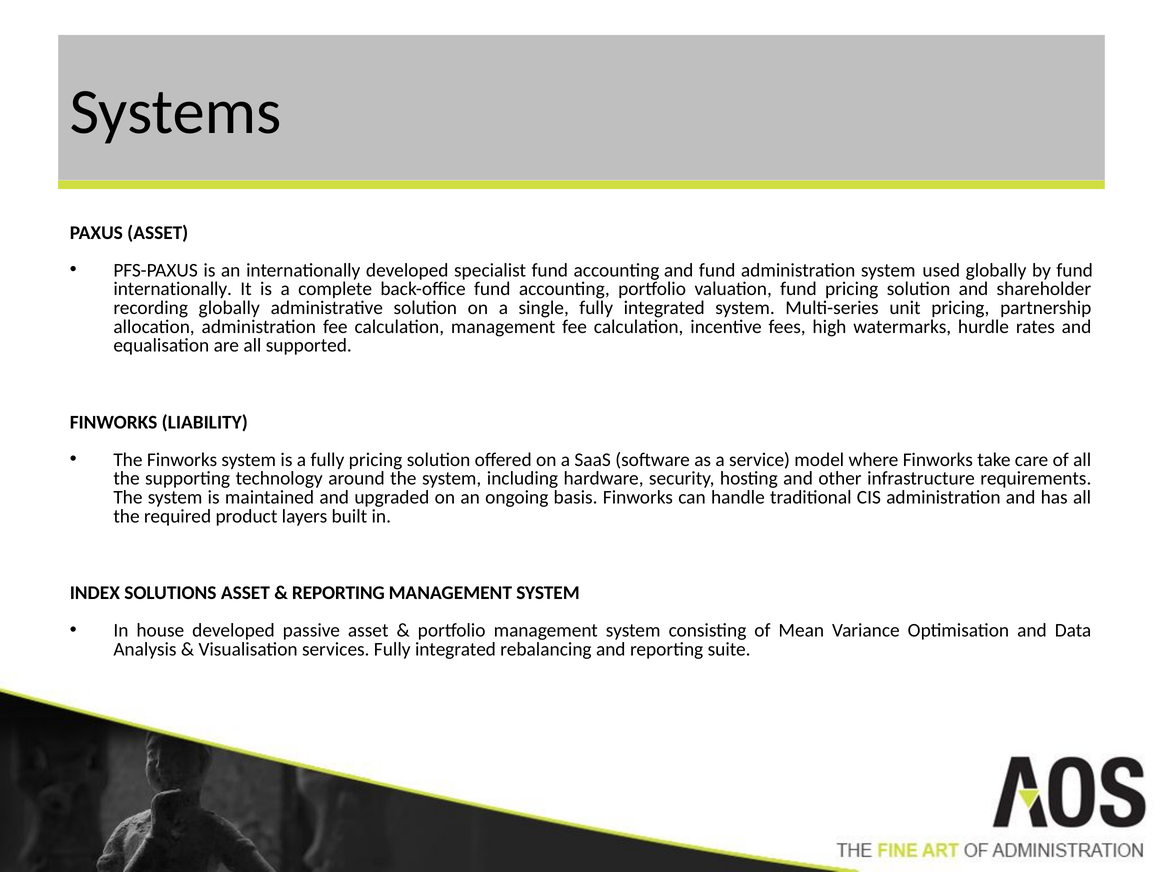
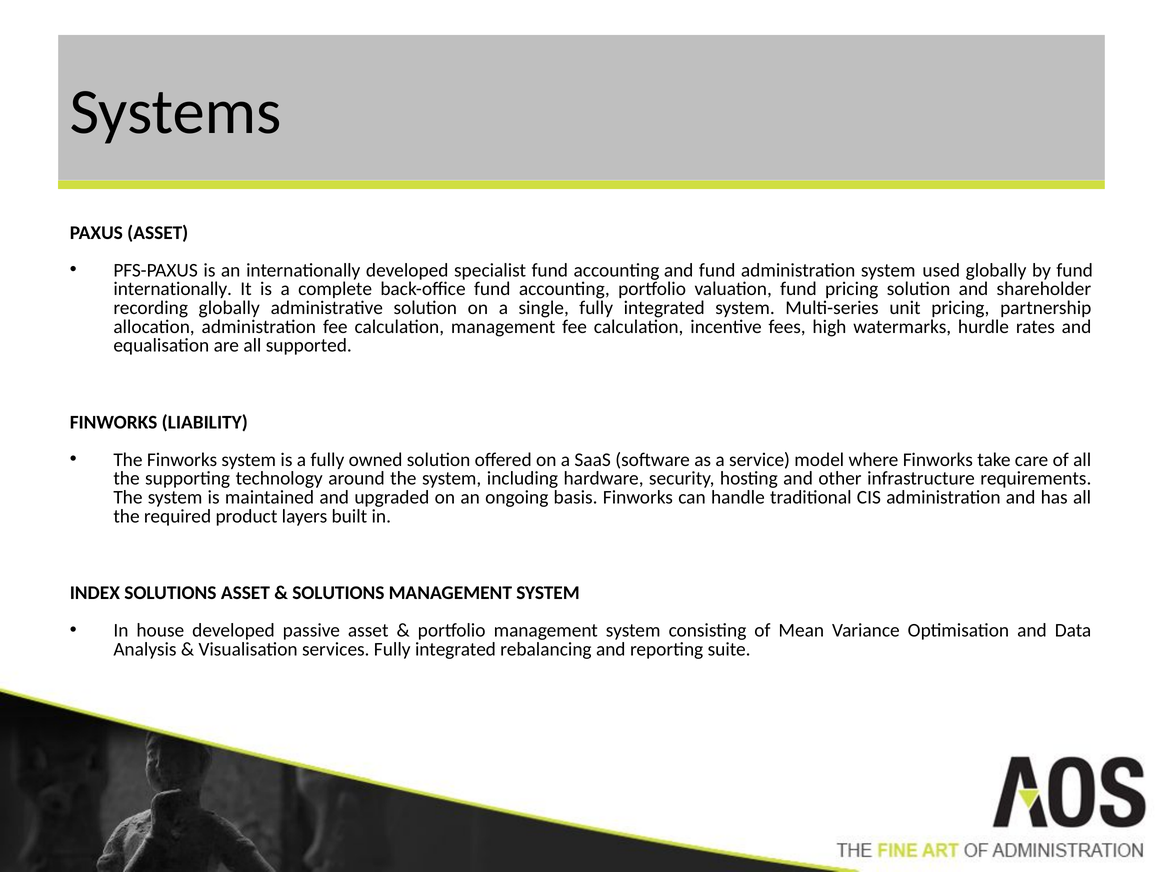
fully pricing: pricing -> owned
REPORTING at (338, 593): REPORTING -> SOLUTIONS
